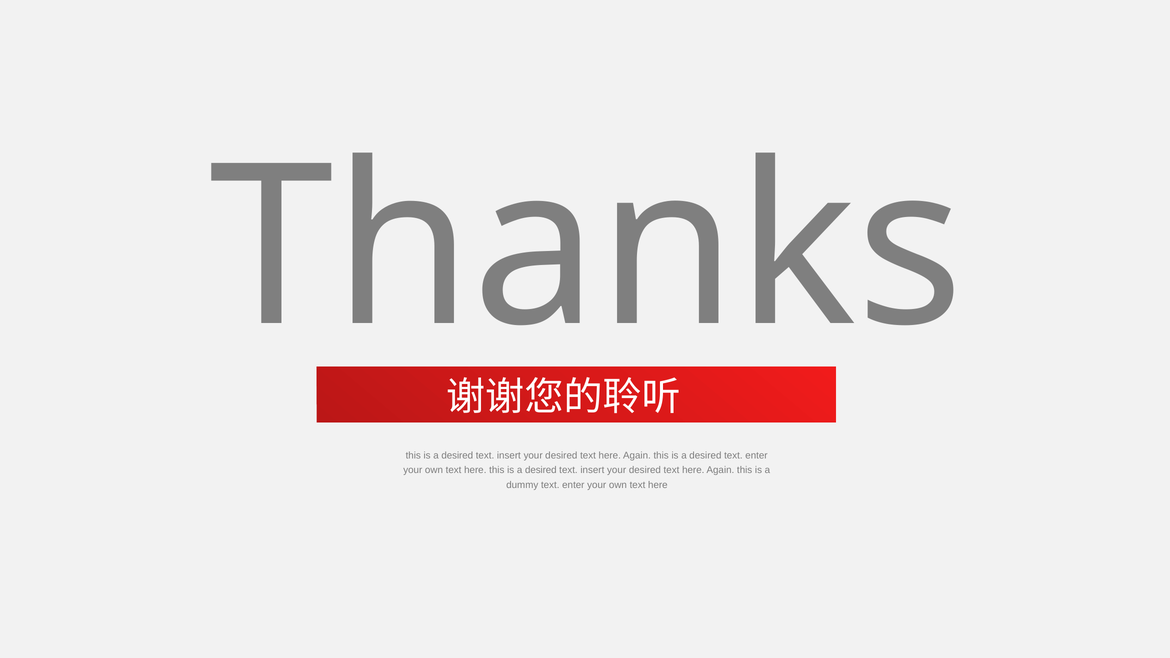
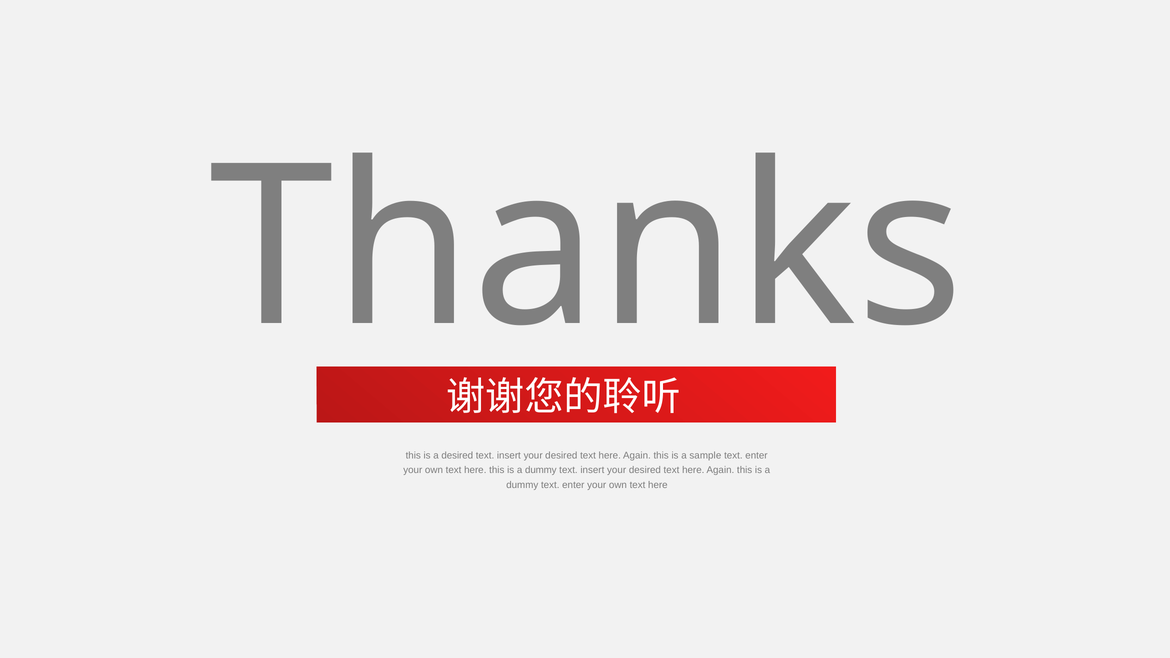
desired at (705, 456): desired -> sample
desired at (541, 470): desired -> dummy
